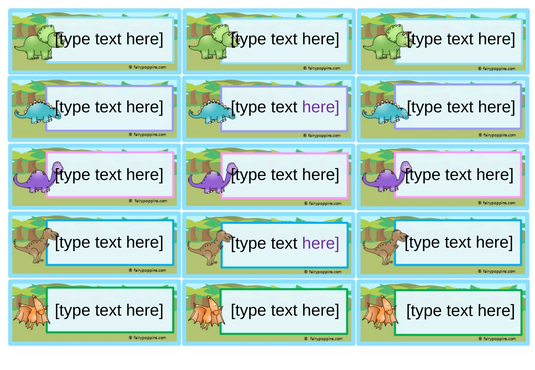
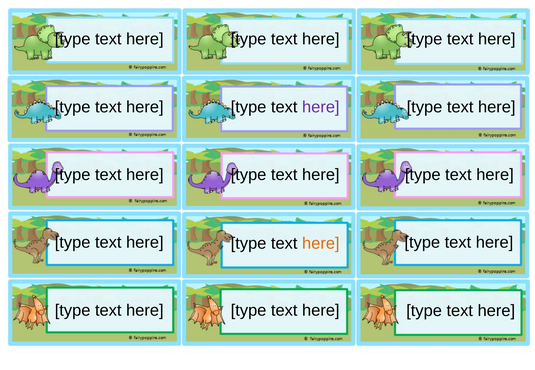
here at (321, 244) colour: purple -> orange
